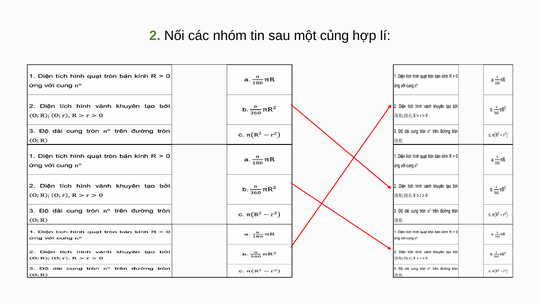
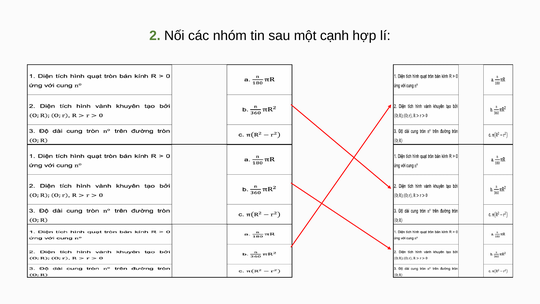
củng: củng -> cạnh
